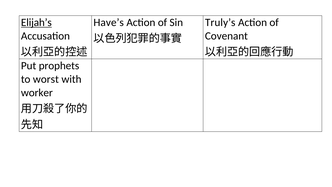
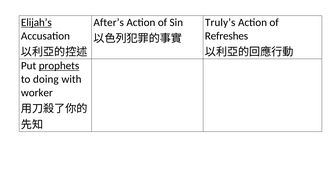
Have’s: Have’s -> After’s
Covenant: Covenant -> Refreshes
prophets underline: none -> present
worst: worst -> doing
